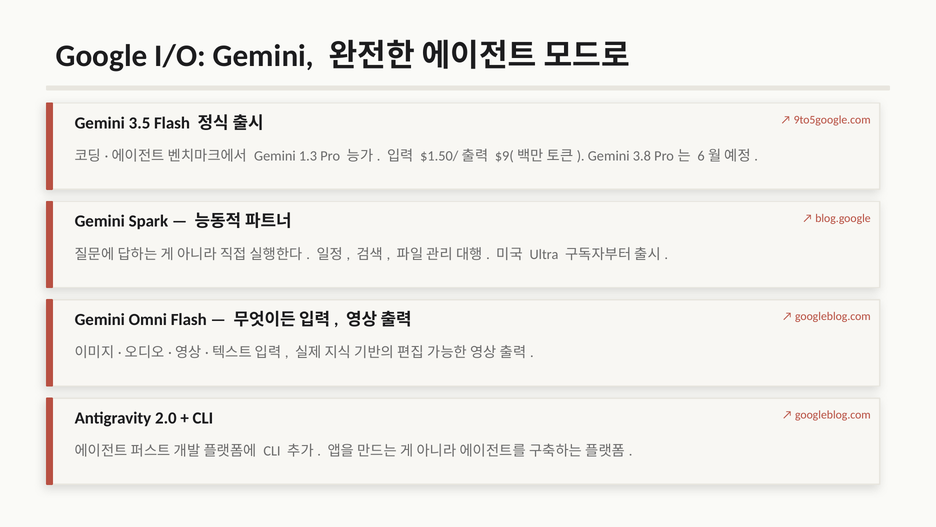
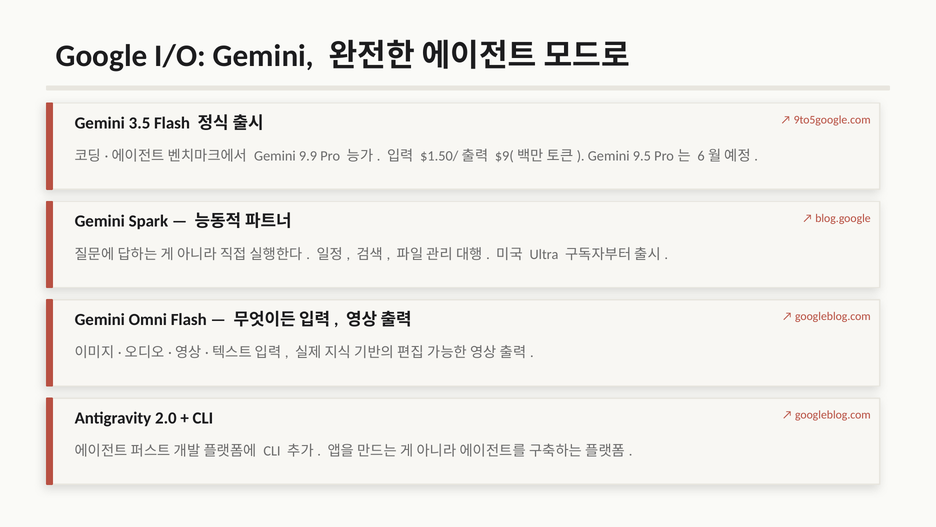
1.3: 1.3 -> 9.9
3.8: 3.8 -> 9.5
